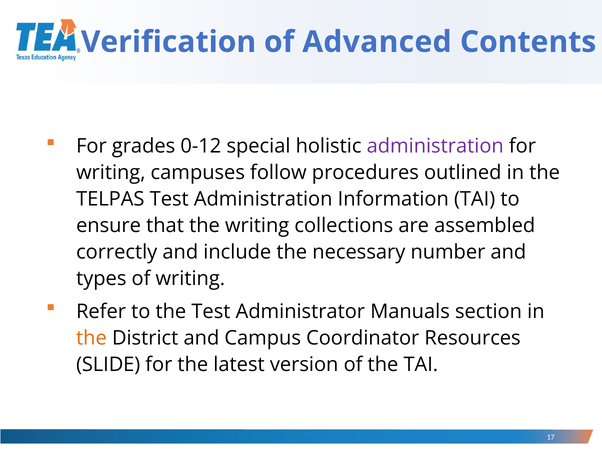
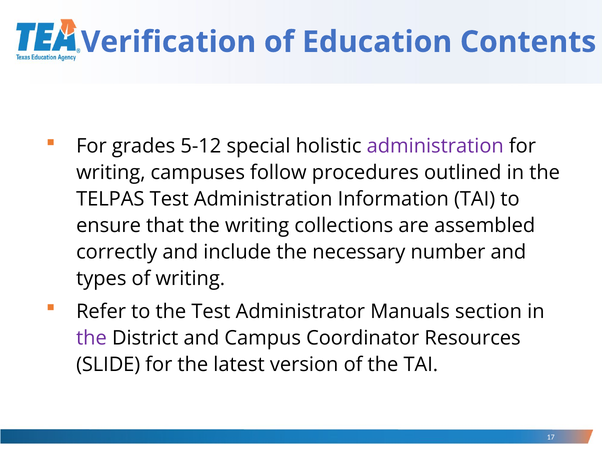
Advanced: Advanced -> Education
0-12: 0-12 -> 5-12
the at (91, 338) colour: orange -> purple
